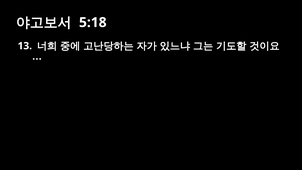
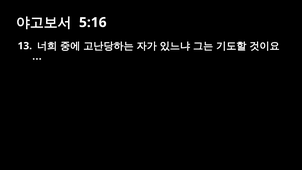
5:18: 5:18 -> 5:16
